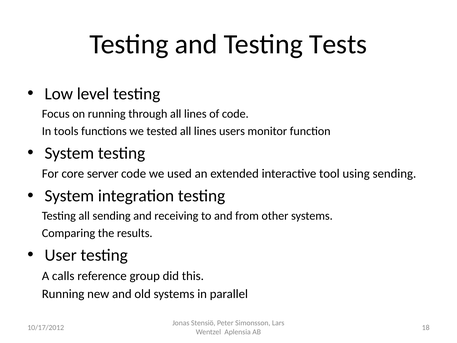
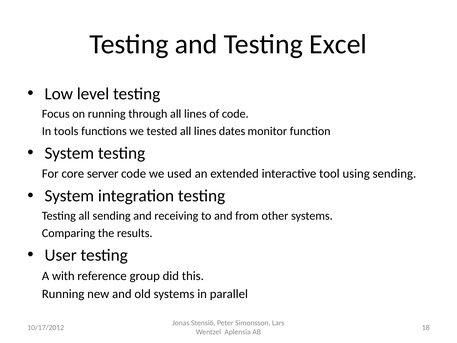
Tests: Tests -> Excel
users: users -> dates
calls: calls -> with
